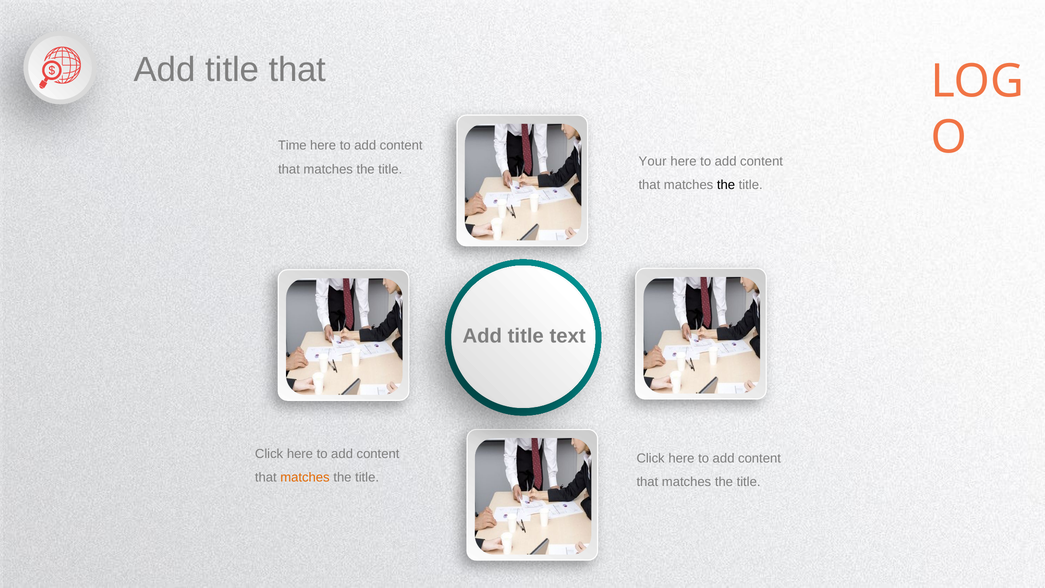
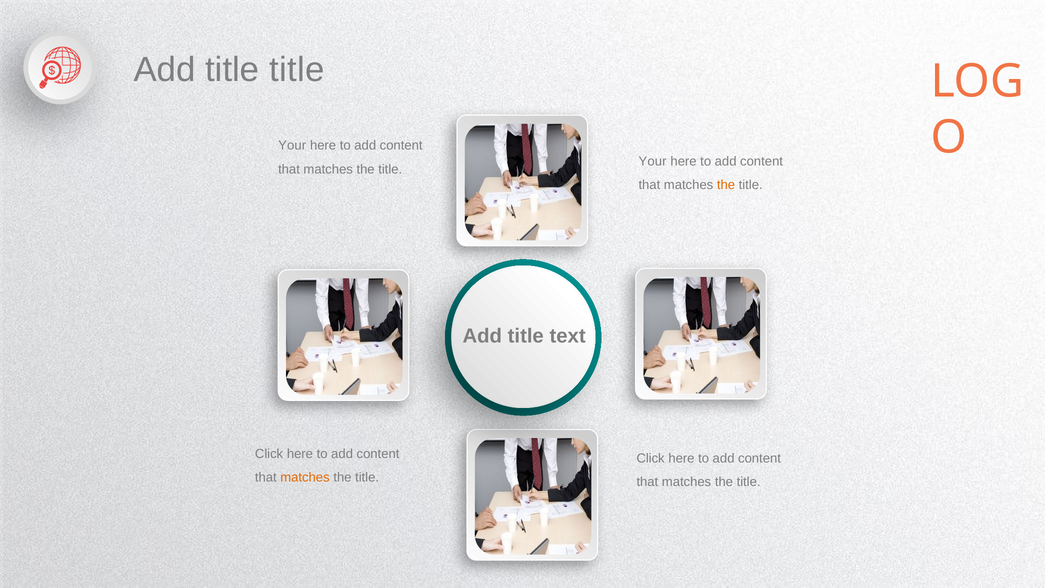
title that: that -> title
Time at (292, 146): Time -> Your
the at (726, 185) colour: black -> orange
